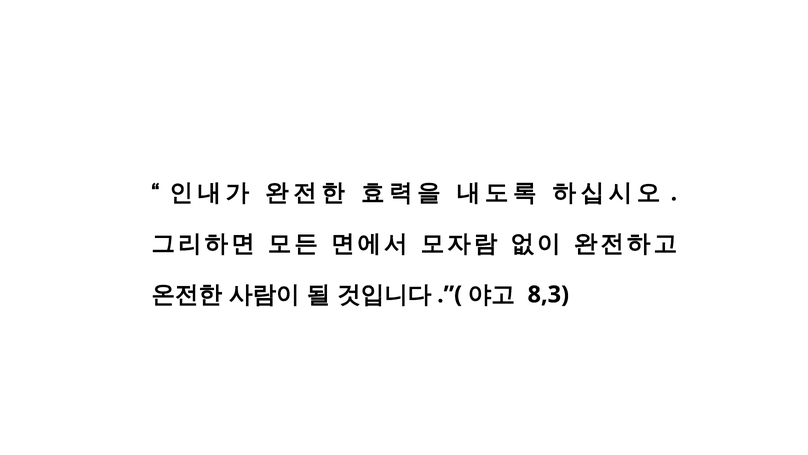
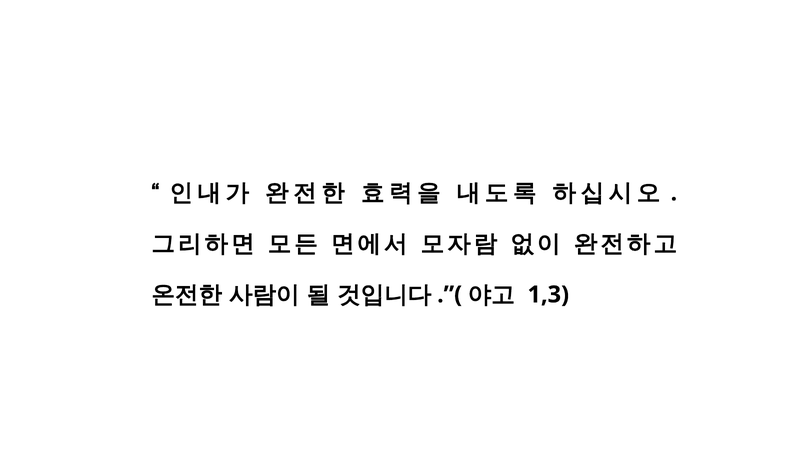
8,3: 8,3 -> 1,3
